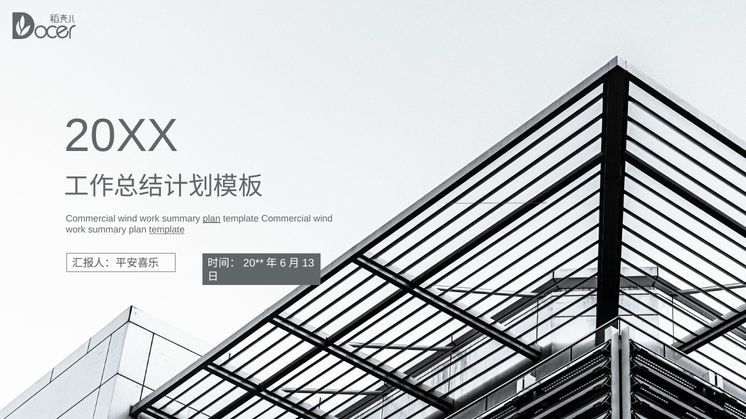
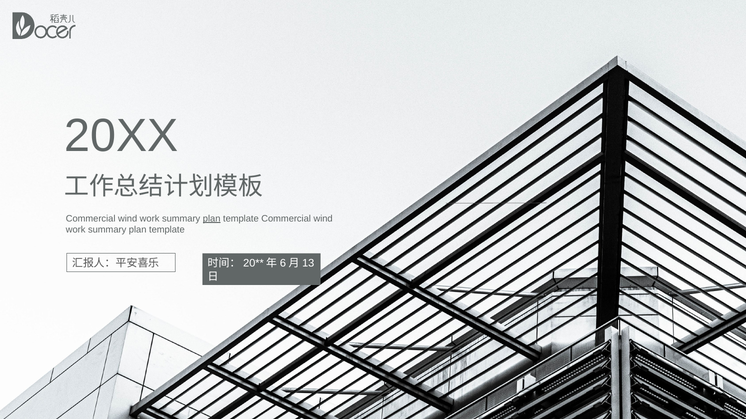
template at (167, 230) underline: present -> none
